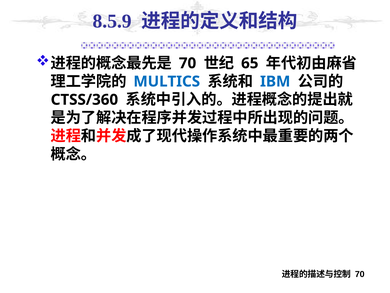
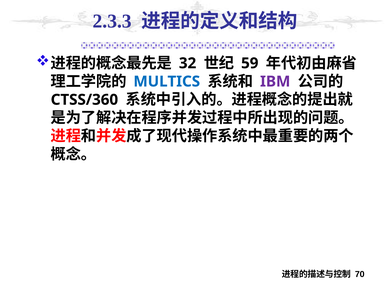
8.5.9: 8.5.9 -> 2.3.3
70 at (188, 63): 70 -> 32
65: 65 -> 59
IBM colour: blue -> purple
